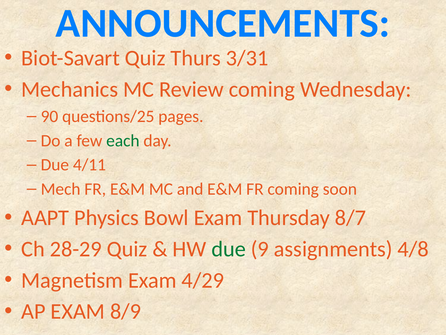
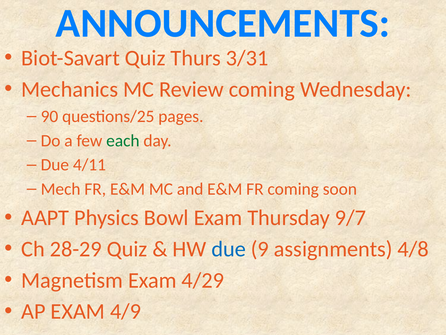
8/7: 8/7 -> 9/7
due at (229, 249) colour: green -> blue
8/9: 8/9 -> 4/9
